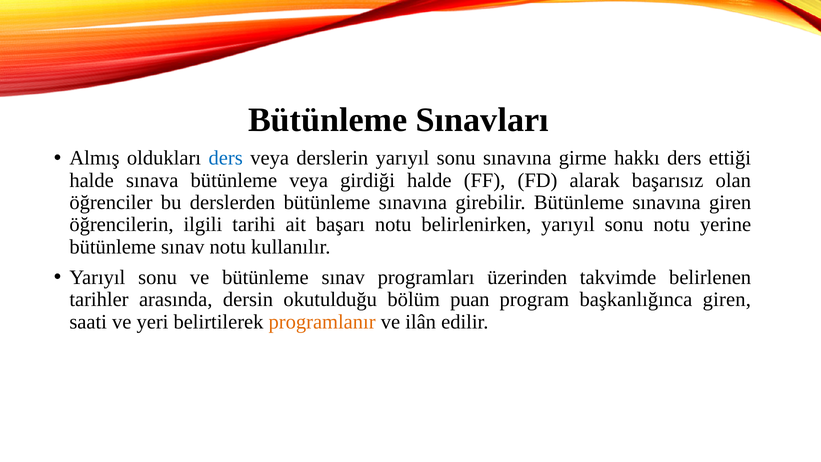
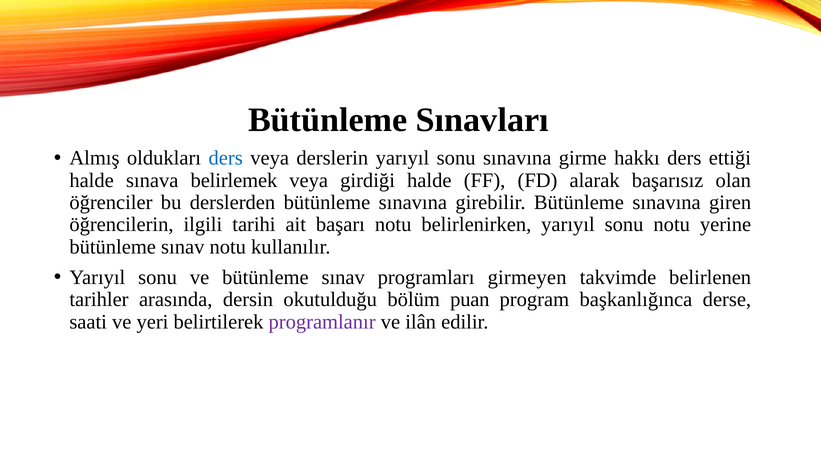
sınava bütünleme: bütünleme -> belirlemek
üzerinden: üzerinden -> girmeyen
başkanlığınca giren: giren -> derse
programlanır colour: orange -> purple
